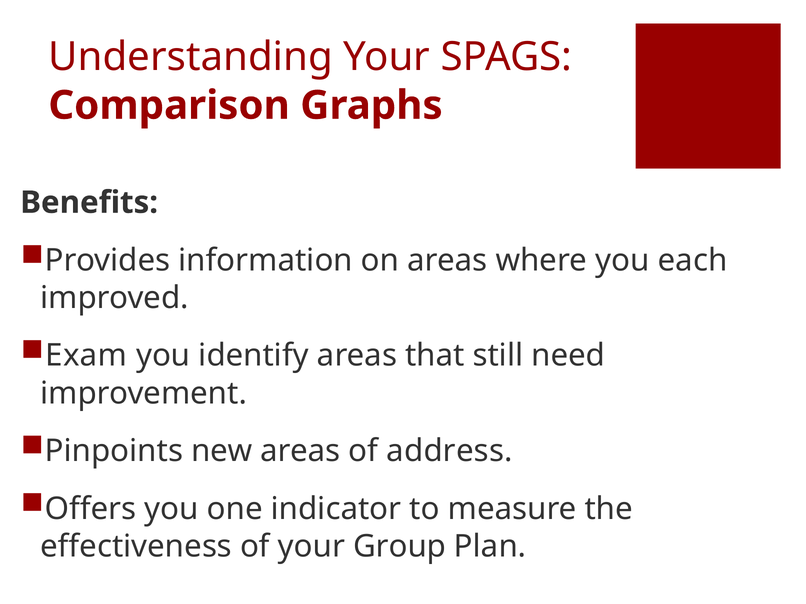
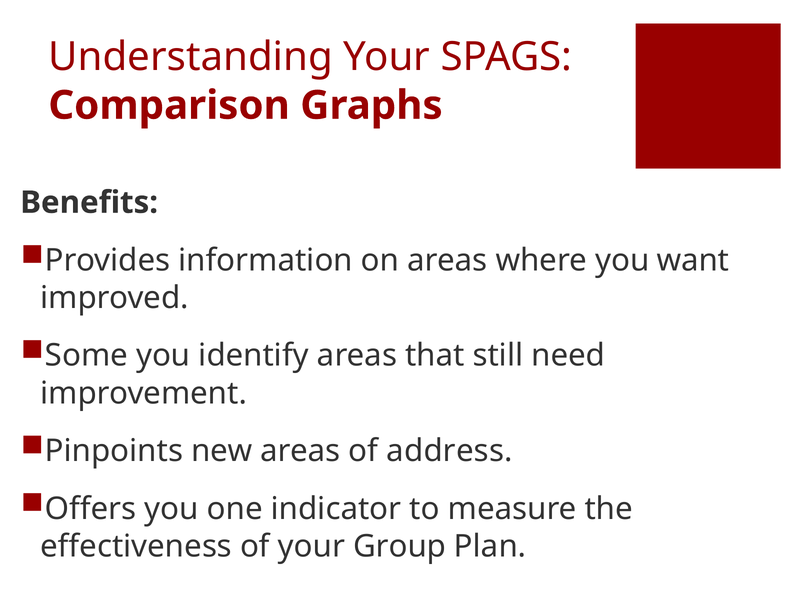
each: each -> want
Exam: Exam -> Some
